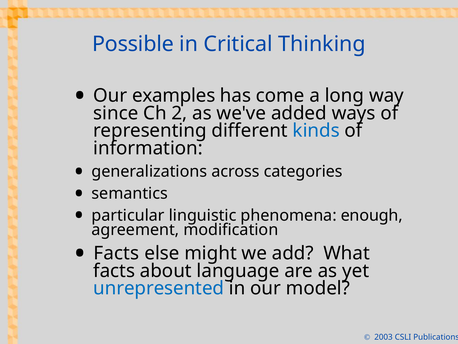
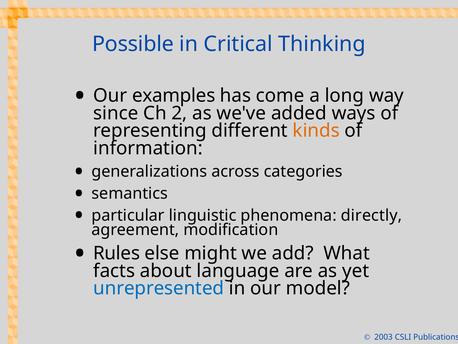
kinds colour: blue -> orange
enough: enough -> directly
Facts at (116, 253): Facts -> Rules
